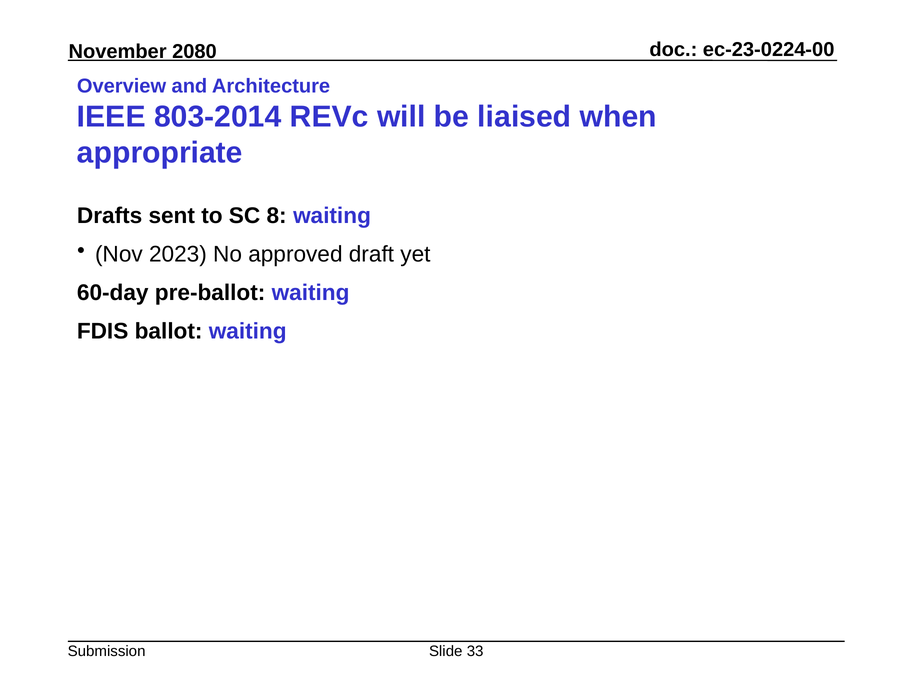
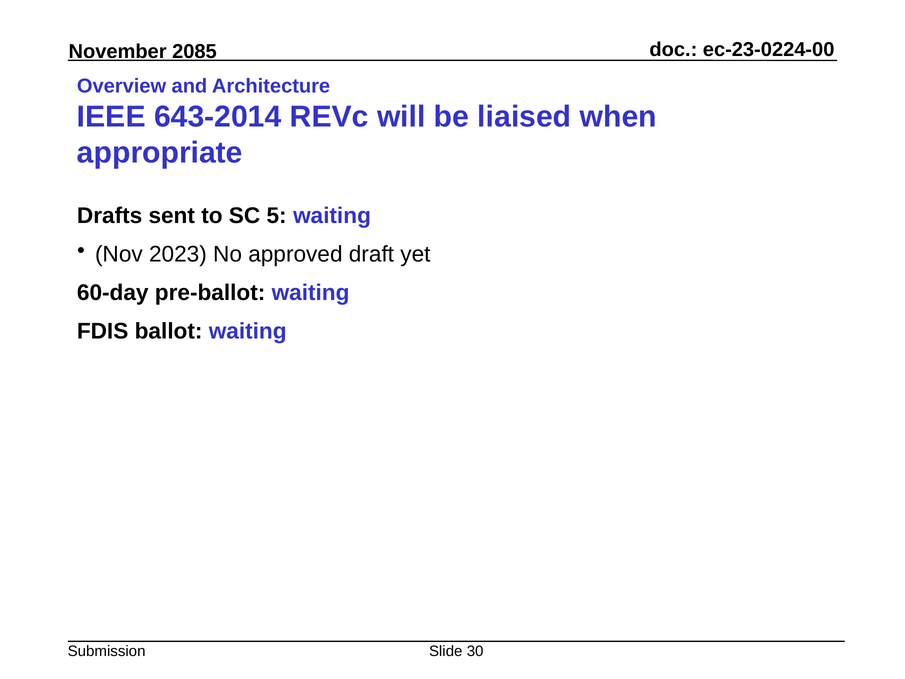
2080: 2080 -> 2085
803-2014: 803-2014 -> 643-2014
8: 8 -> 5
33: 33 -> 30
